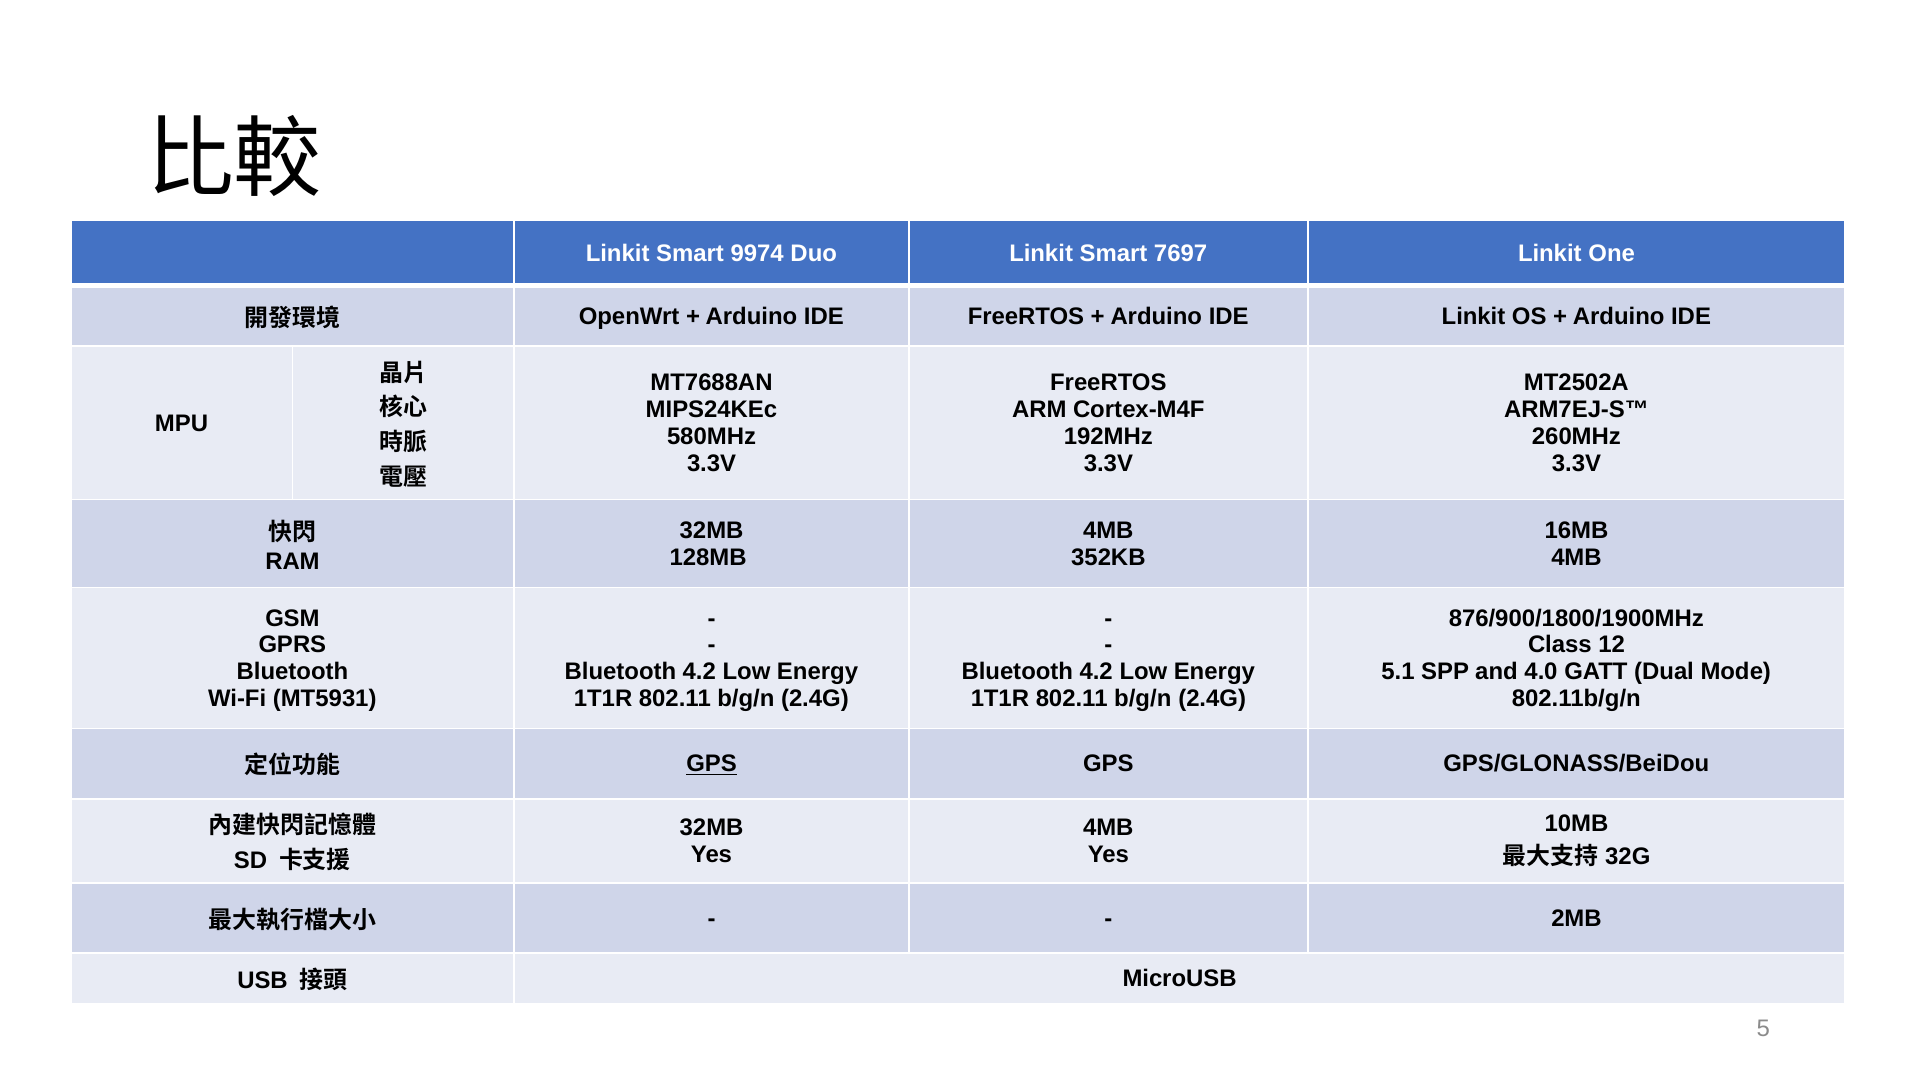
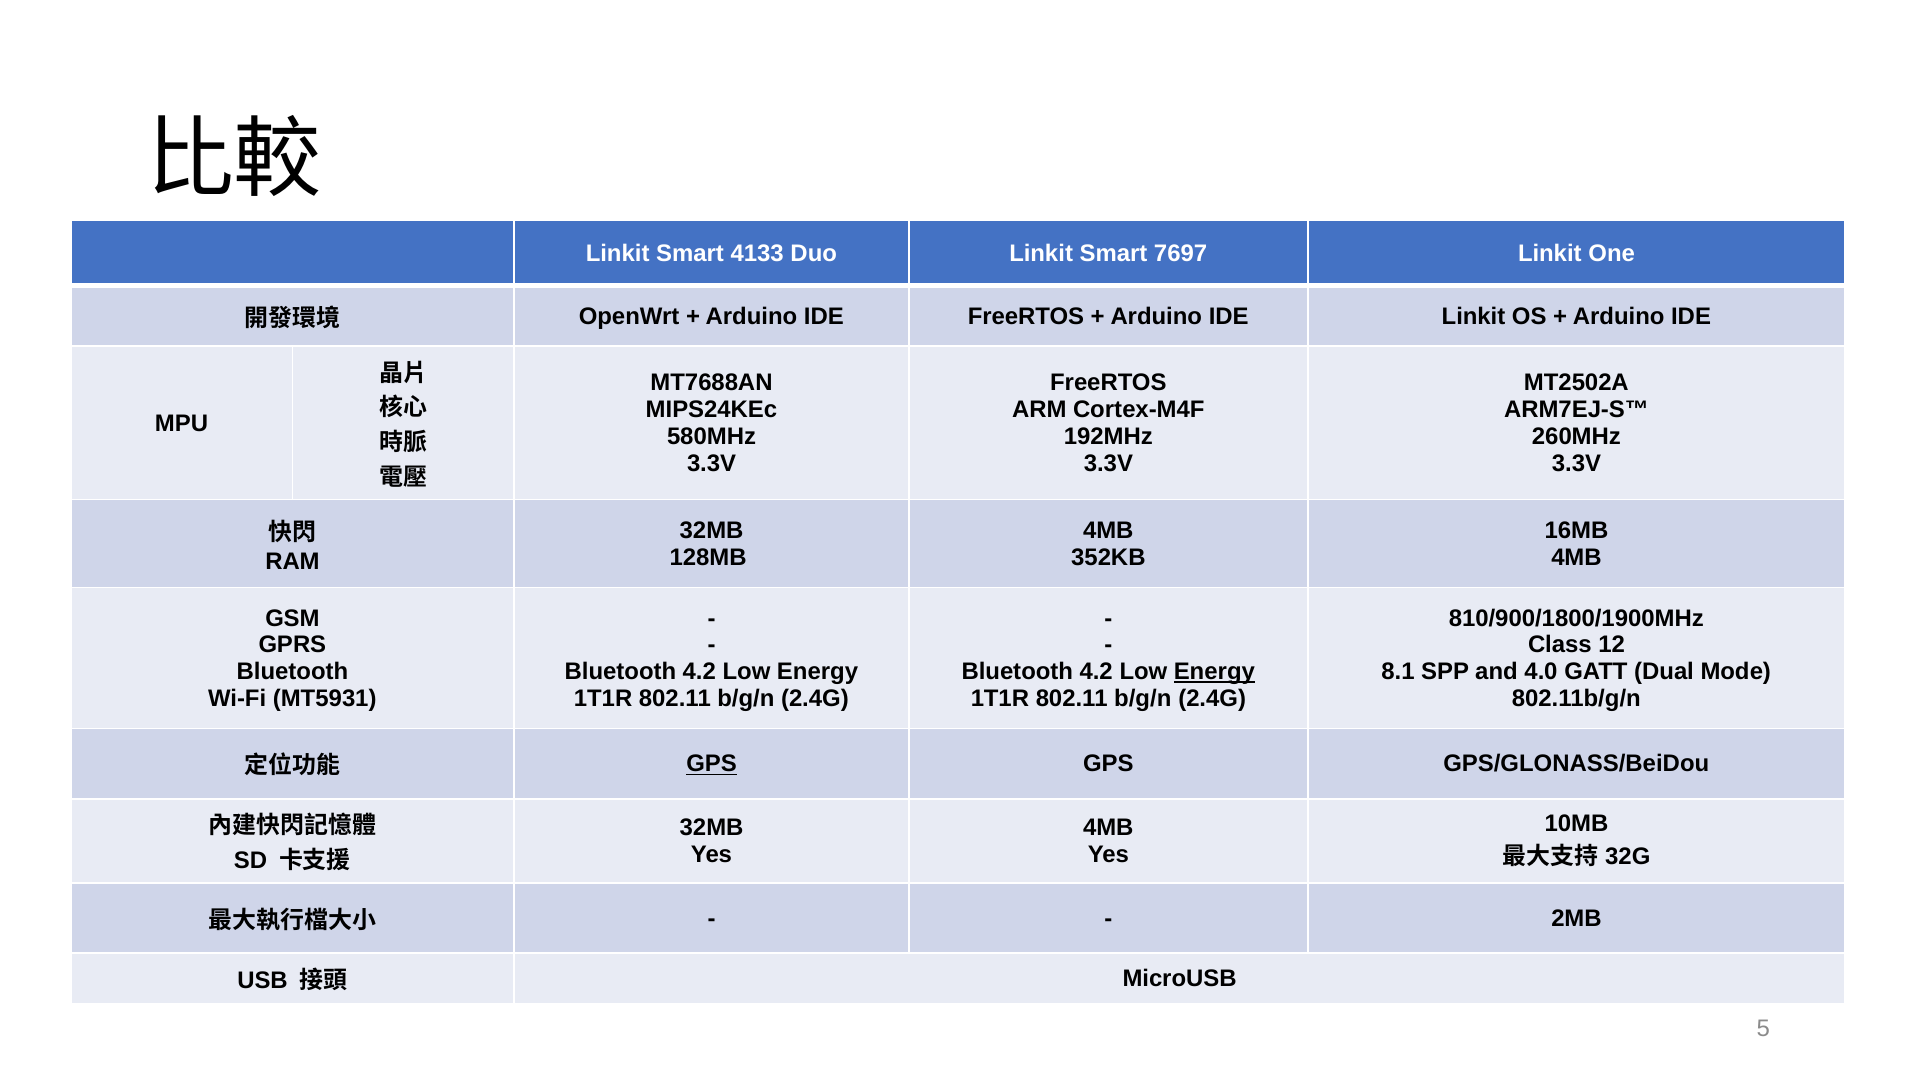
9974: 9974 -> 4133
876/900/1800/1900MHz: 876/900/1800/1900MHz -> 810/900/1800/1900MHz
Energy at (1214, 672) underline: none -> present
5.1: 5.1 -> 8.1
